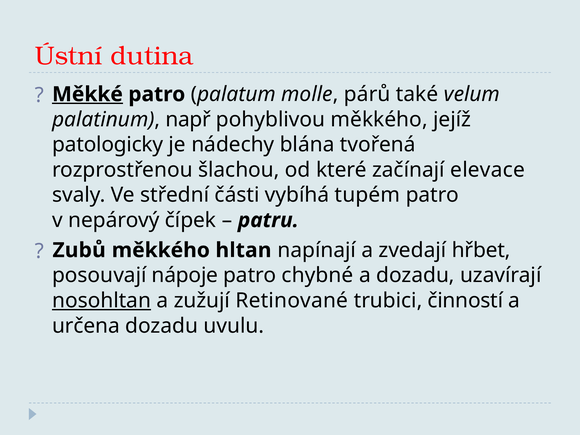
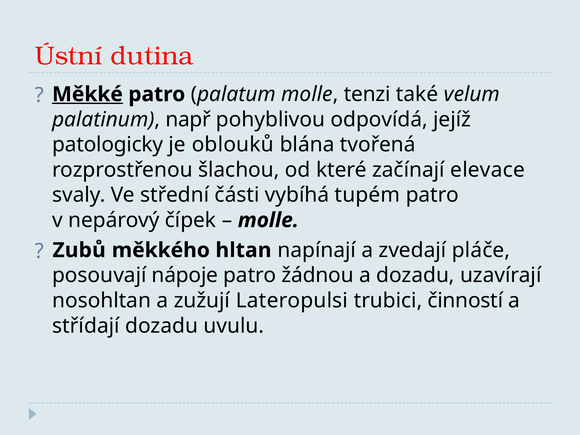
párů: párů -> tenzi
pohyblivou měkkého: měkkého -> odpovídá
nádechy: nádechy -> oblouků
patru at (268, 220): patru -> molle
hřbet: hřbet -> pláče
chybné: chybné -> žádnou
nosohltan underline: present -> none
Retinované: Retinované -> Lateropulsi
určena: určena -> střídají
